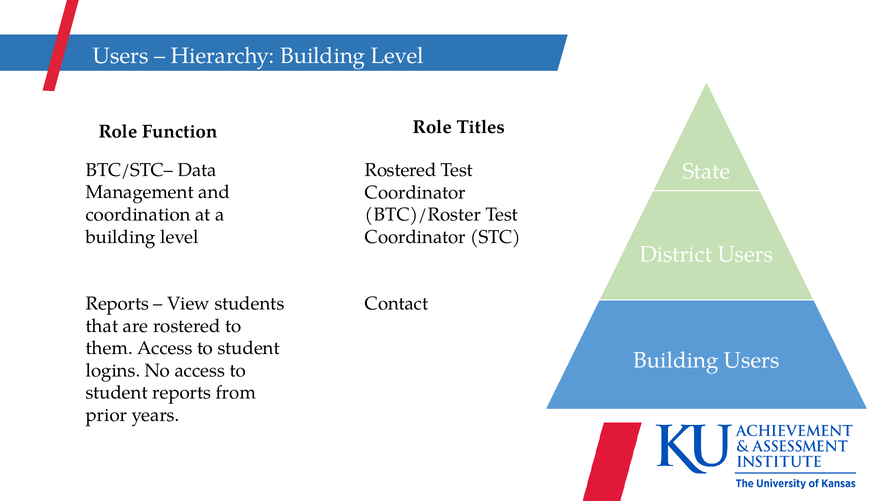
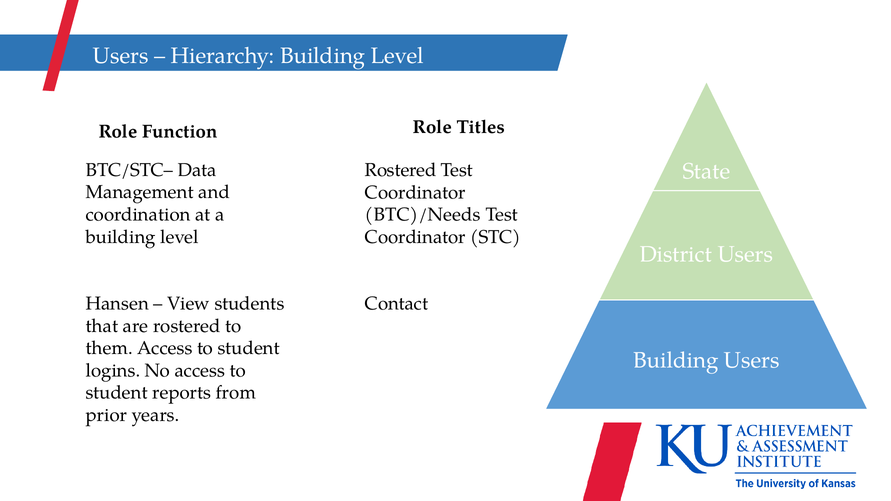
BTC)/Roster: BTC)/Roster -> BTC)/Needs
Reports at (117, 304): Reports -> Hansen
